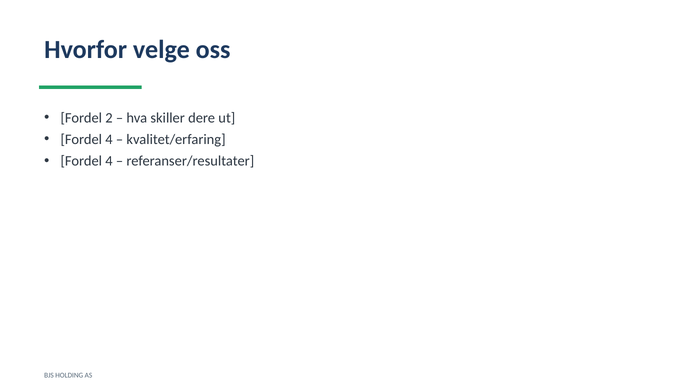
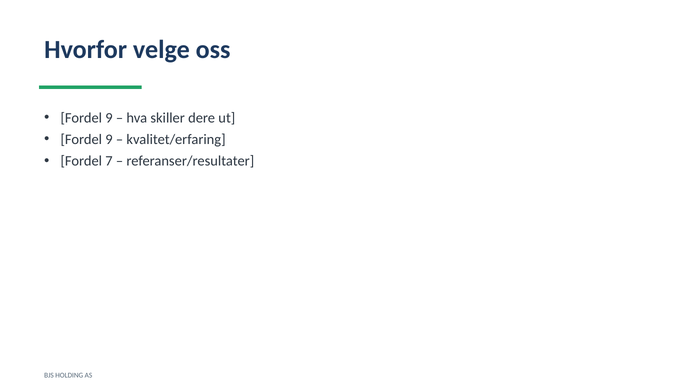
2 at (109, 118): 2 -> 9
4 at (109, 139): 4 -> 9
4 at (109, 161): 4 -> 7
